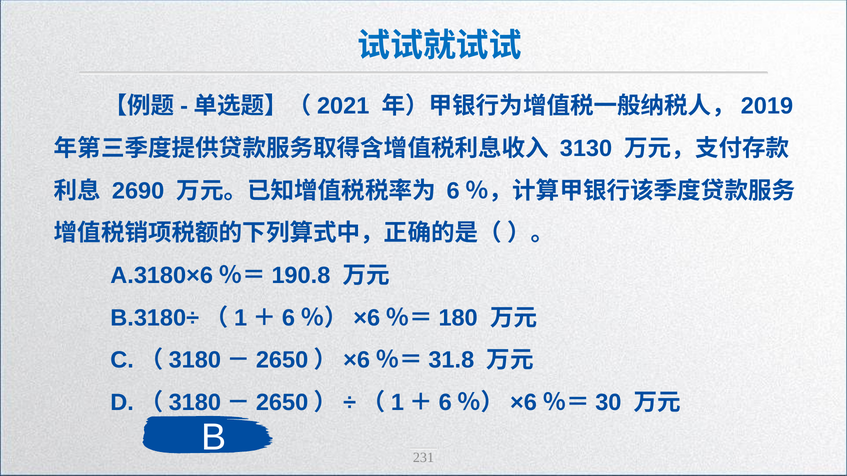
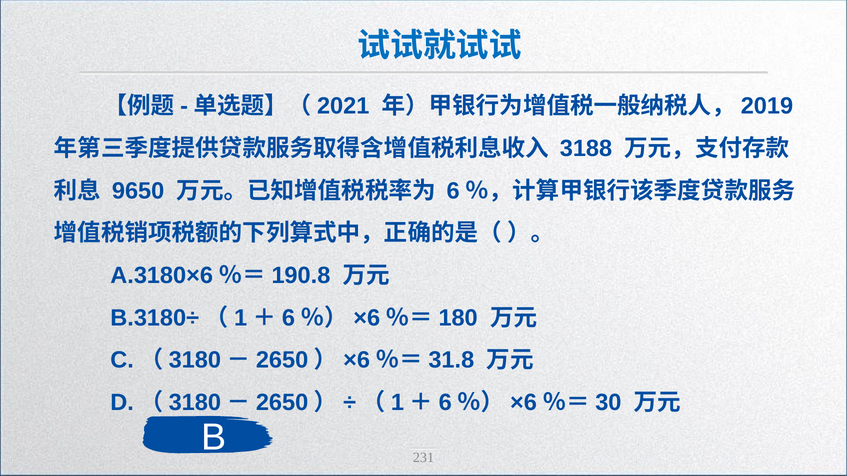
3130: 3130 -> 3188
2690: 2690 -> 9650
